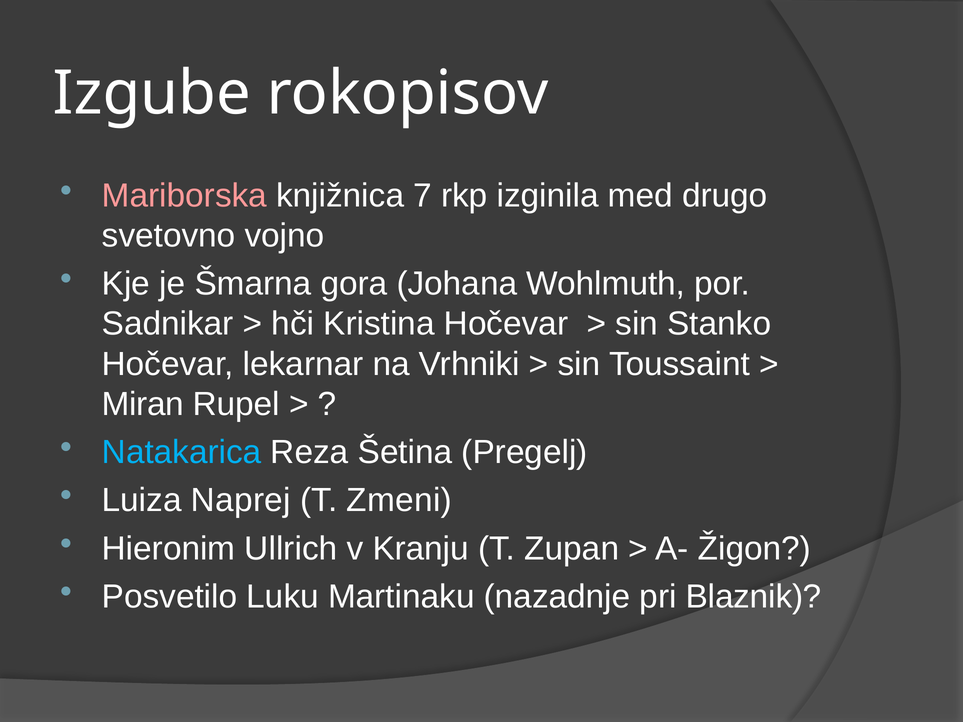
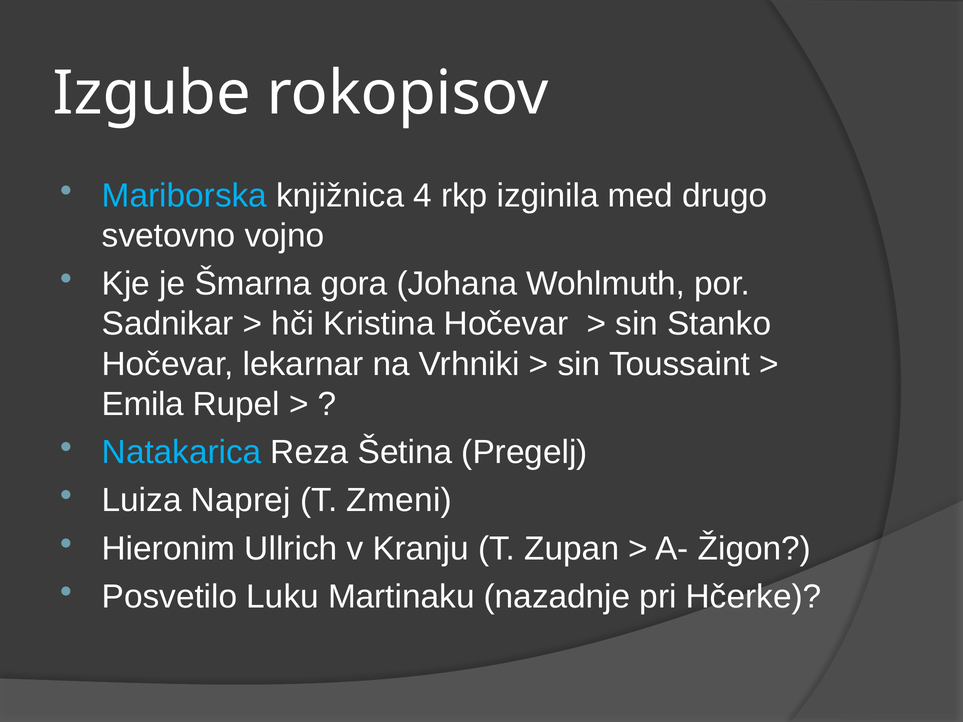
Mariborska colour: pink -> light blue
7: 7 -> 4
Miran: Miran -> Emila
Blaznik: Blaznik -> Hčerke
